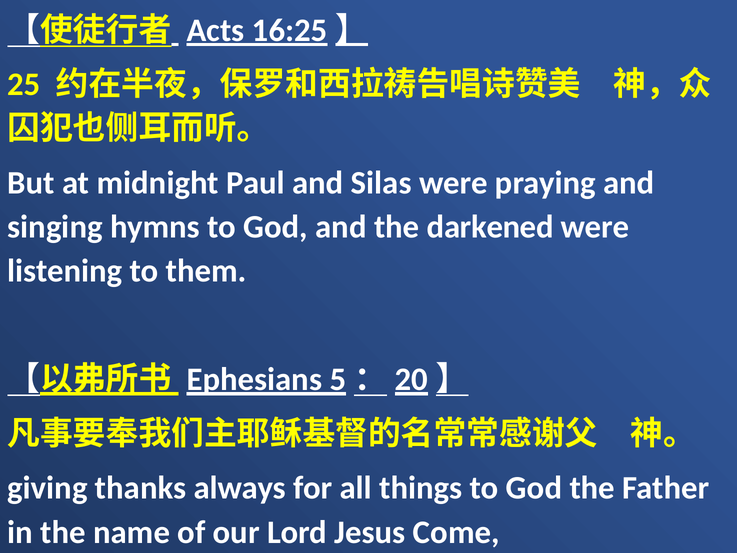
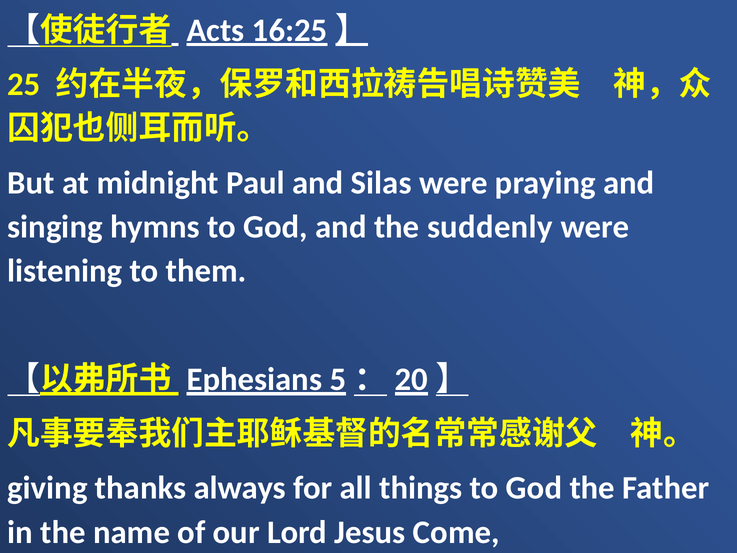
darkened: darkened -> suddenly
